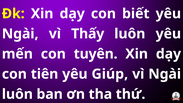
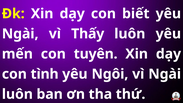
tiên: tiên -> tình
Giúp: Giúp -> Ngôi
